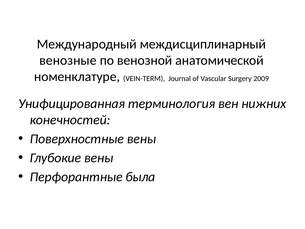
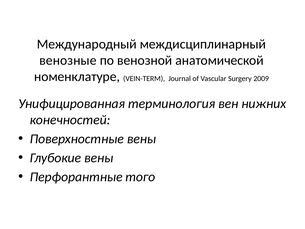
была: была -> того
